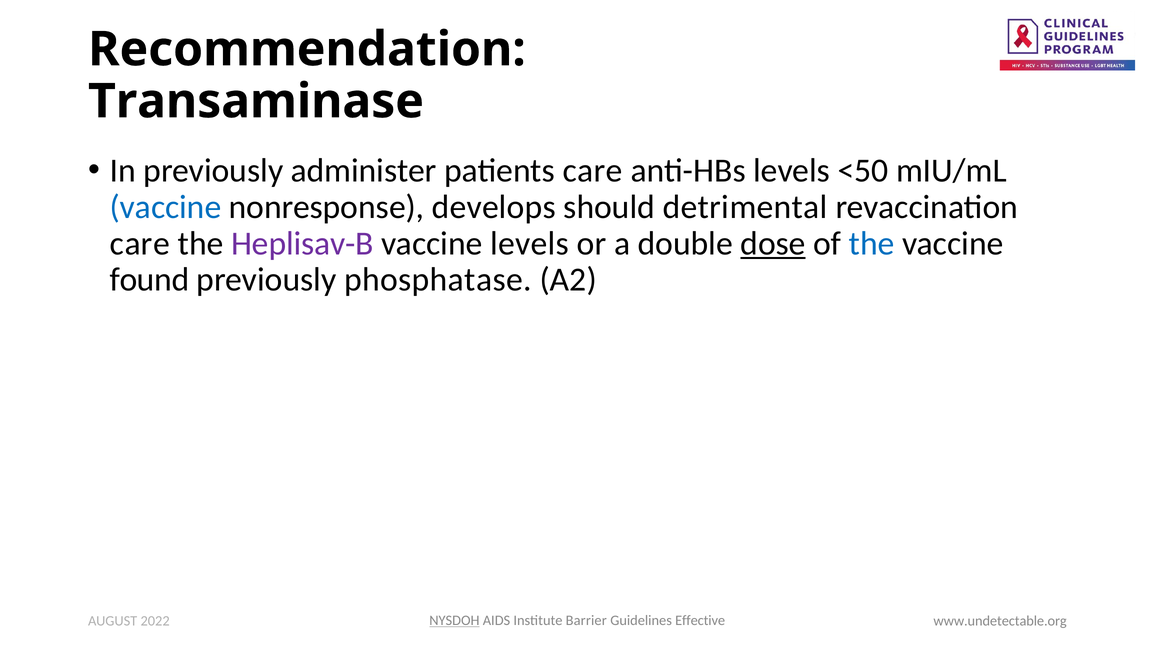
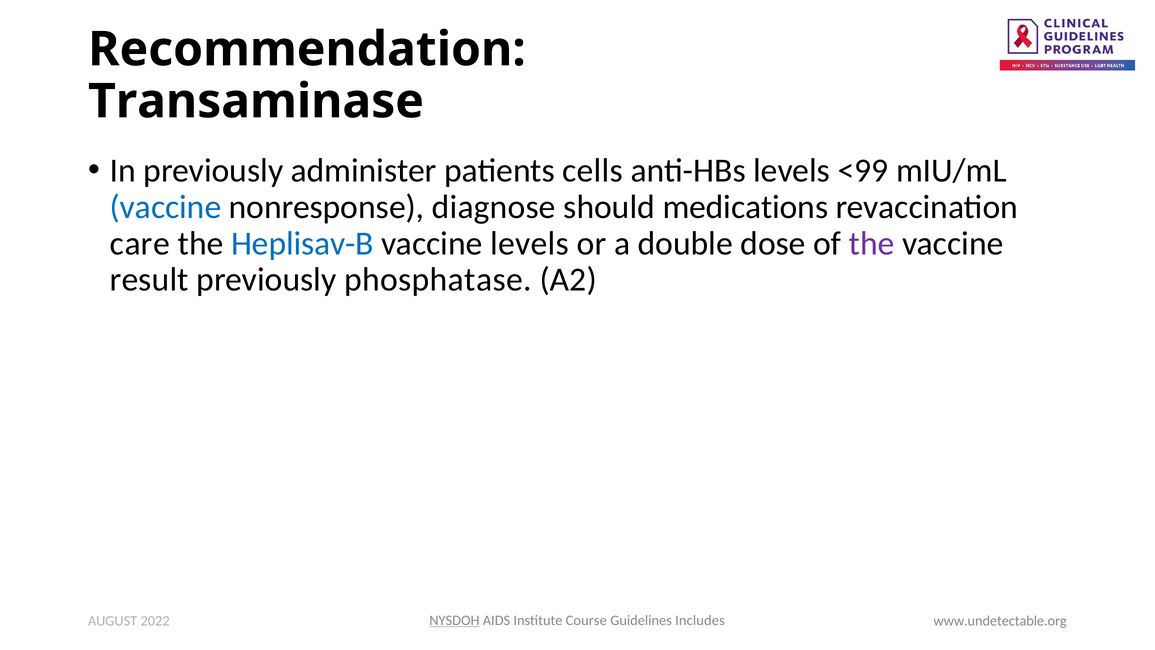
patients care: care -> cells
<50: <50 -> <99
develops: develops -> diagnose
detrimental: detrimental -> medications
Heplisav-B colour: purple -> blue
dose underline: present -> none
the at (872, 243) colour: blue -> purple
found: found -> result
Barrier: Barrier -> Course
Effective: Effective -> Includes
